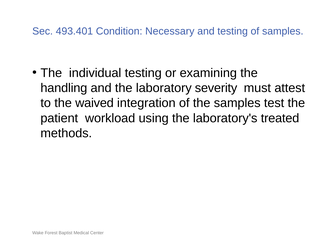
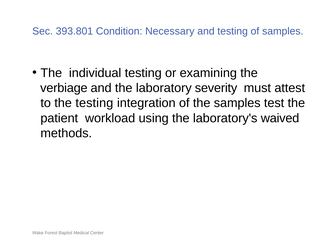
493.401: 493.401 -> 393.801
handling: handling -> verbiage
the waived: waived -> testing
treated: treated -> waived
